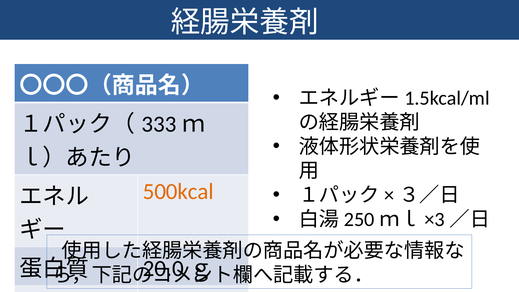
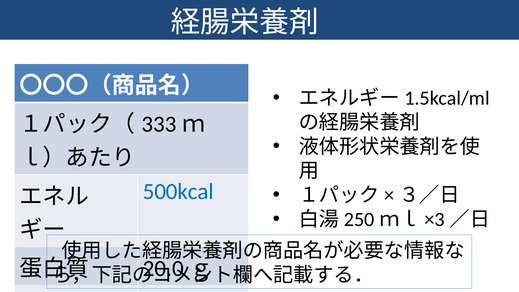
500kcal colour: orange -> blue
